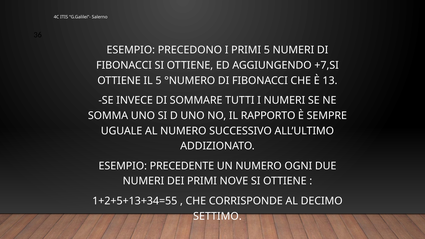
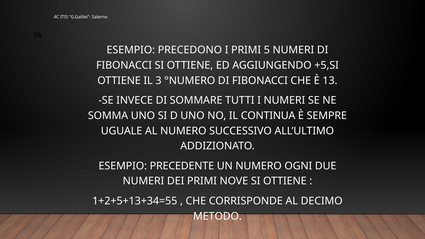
+7,SI: +7,SI -> +5,SI
IL 5: 5 -> 3
RAPPORTO: RAPPORTO -> CONTINUA
SETTIMO: SETTIMO -> METODO
